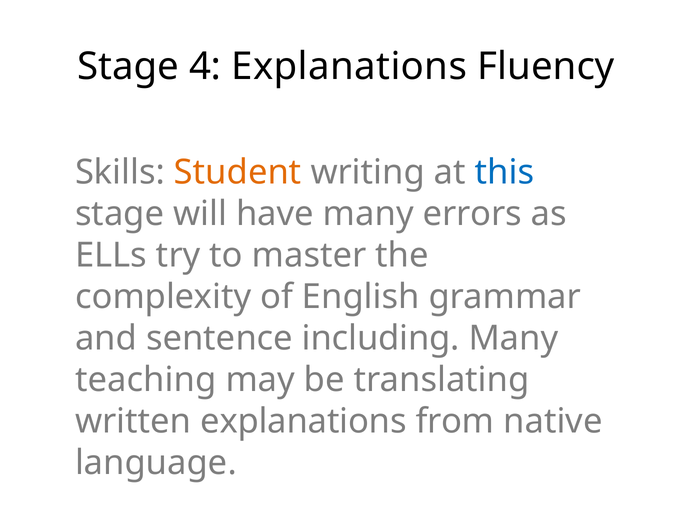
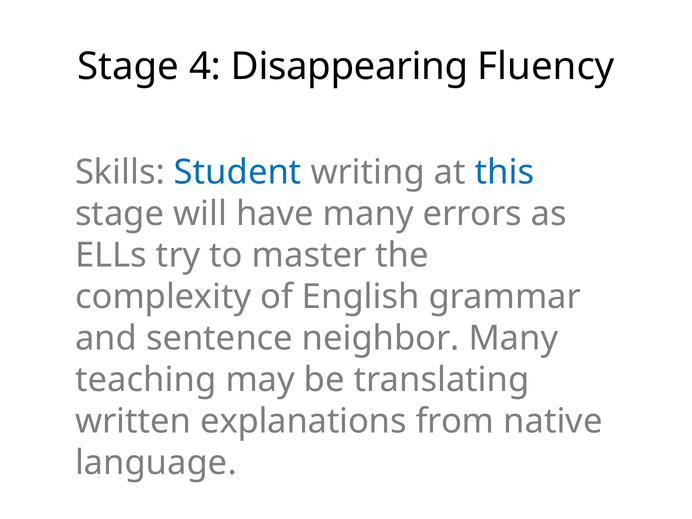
4 Explanations: Explanations -> Disappearing
Student colour: orange -> blue
including: including -> neighbor
